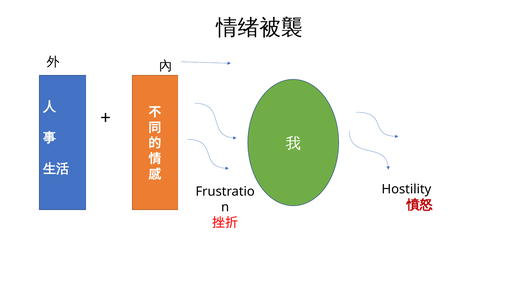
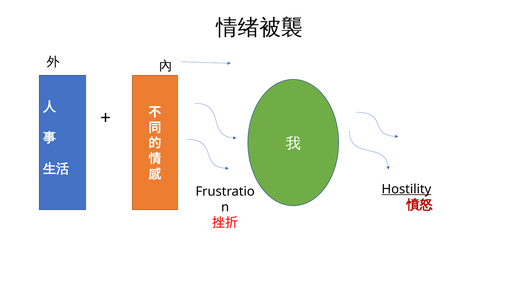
Hostility underline: none -> present
